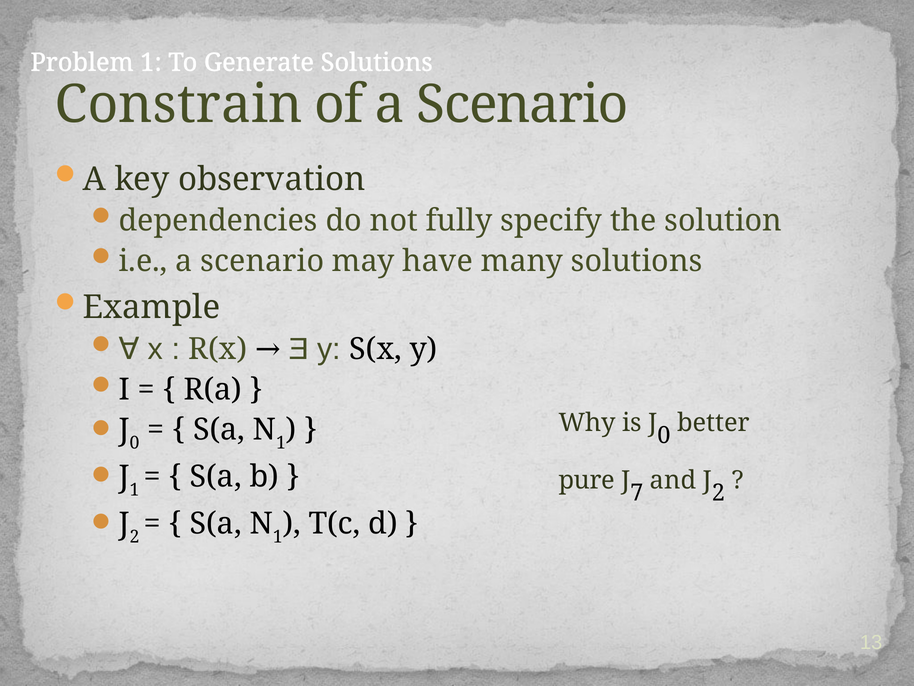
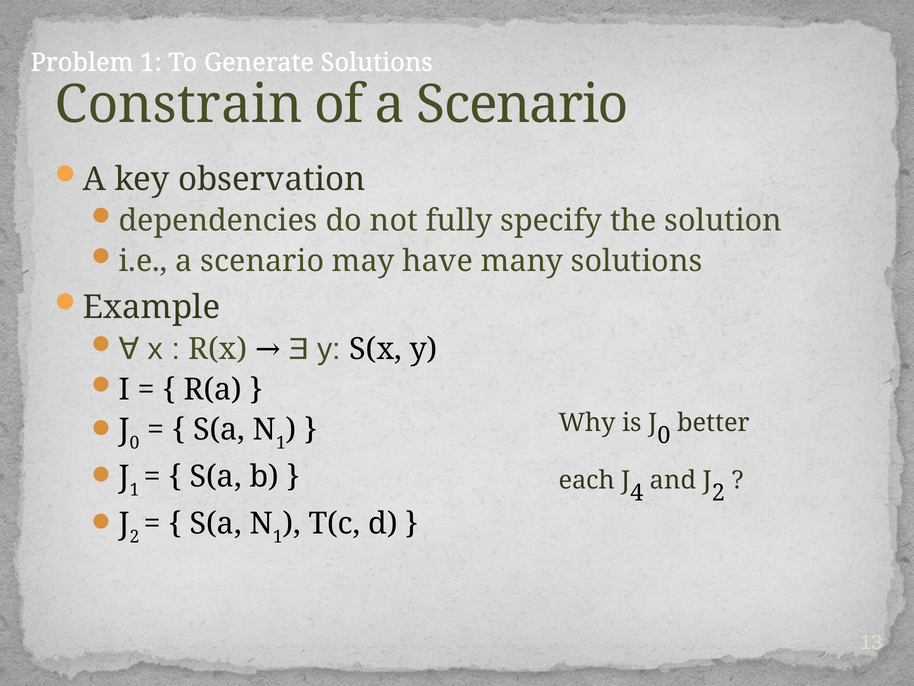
pure: pure -> each
7: 7 -> 4
